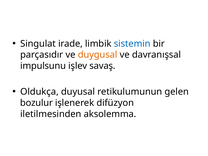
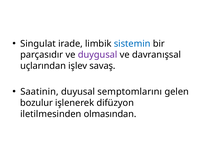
duygusal colour: orange -> purple
impulsunu: impulsunu -> uçlarından
Oldukça: Oldukça -> Saatinin
retikulumunun: retikulumunun -> semptomlarını
aksolemma: aksolemma -> olmasından
